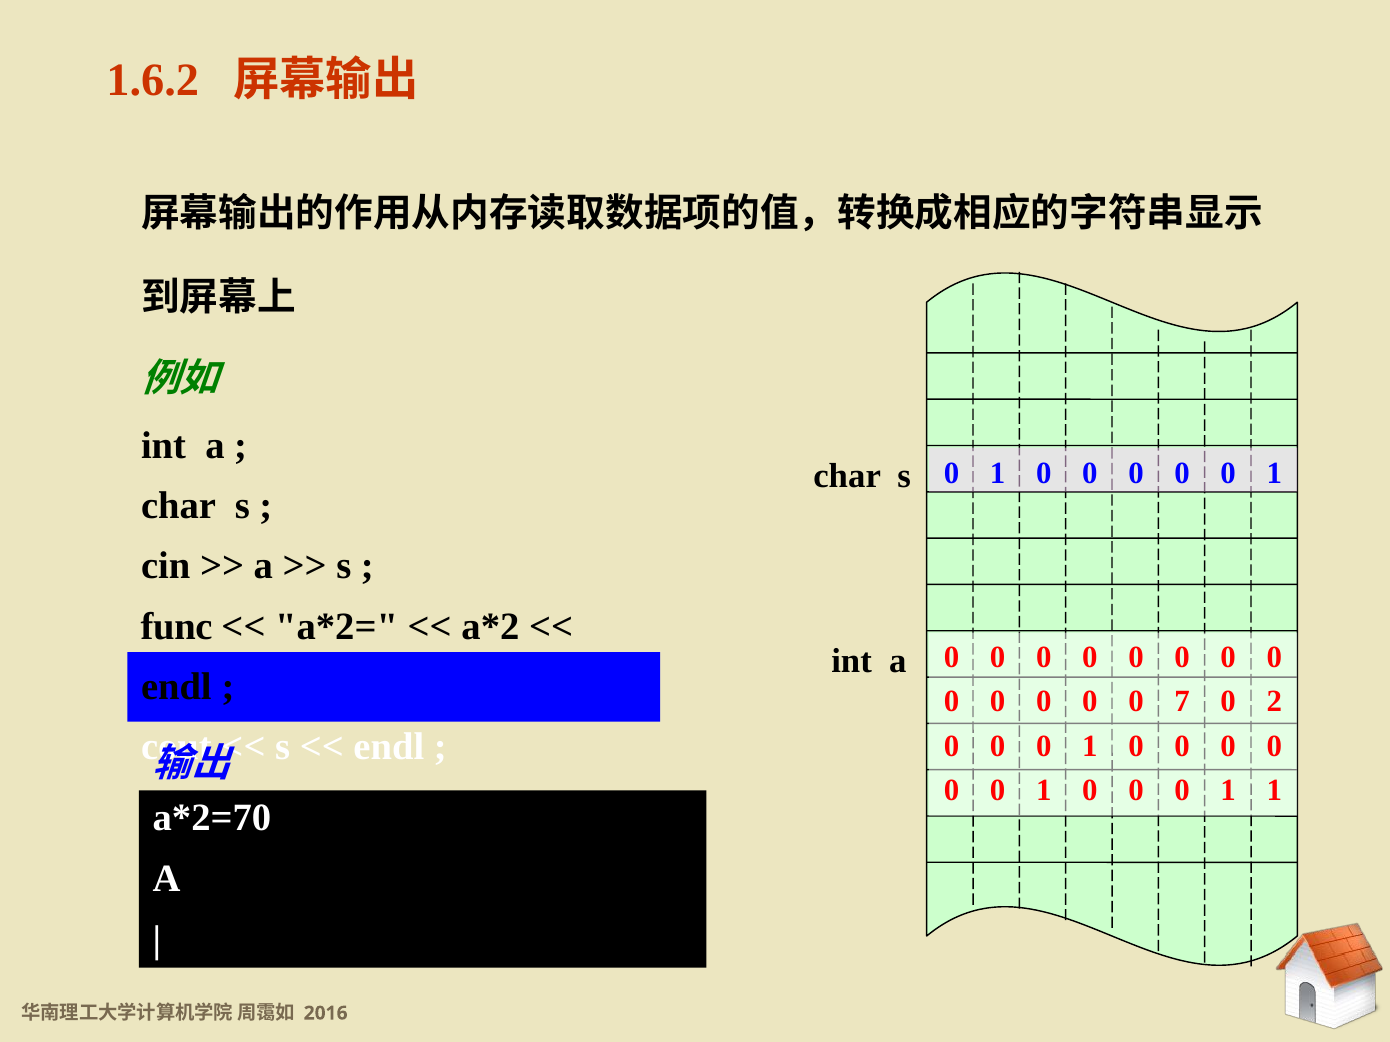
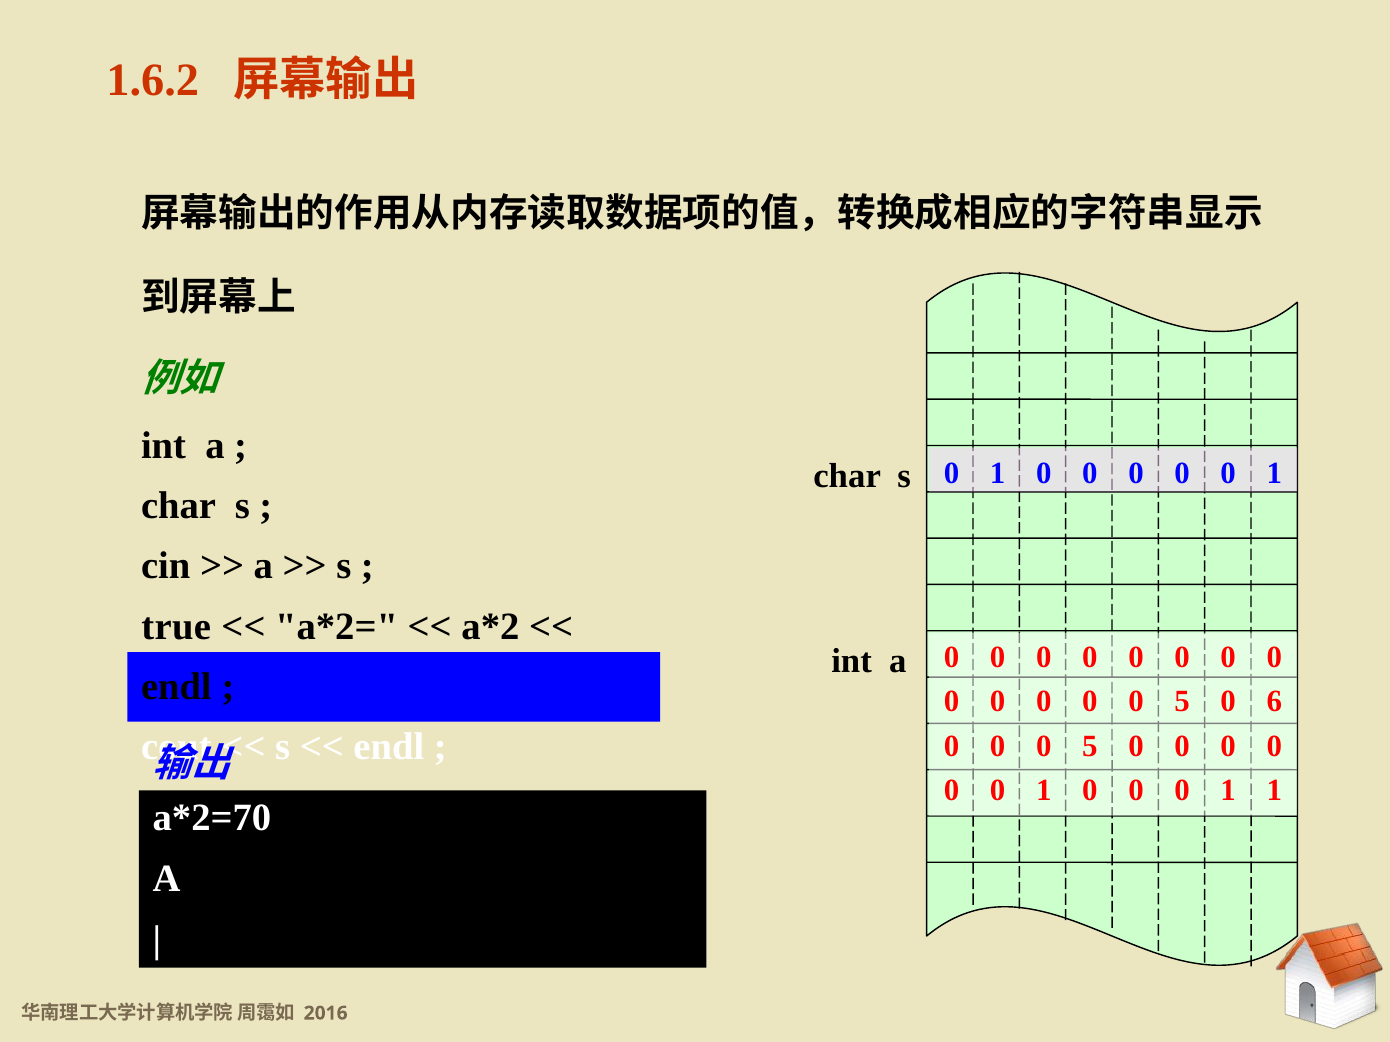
func: func -> true
7 at (1182, 702): 7 -> 5
2: 2 -> 6
1 at (1090, 747): 1 -> 5
